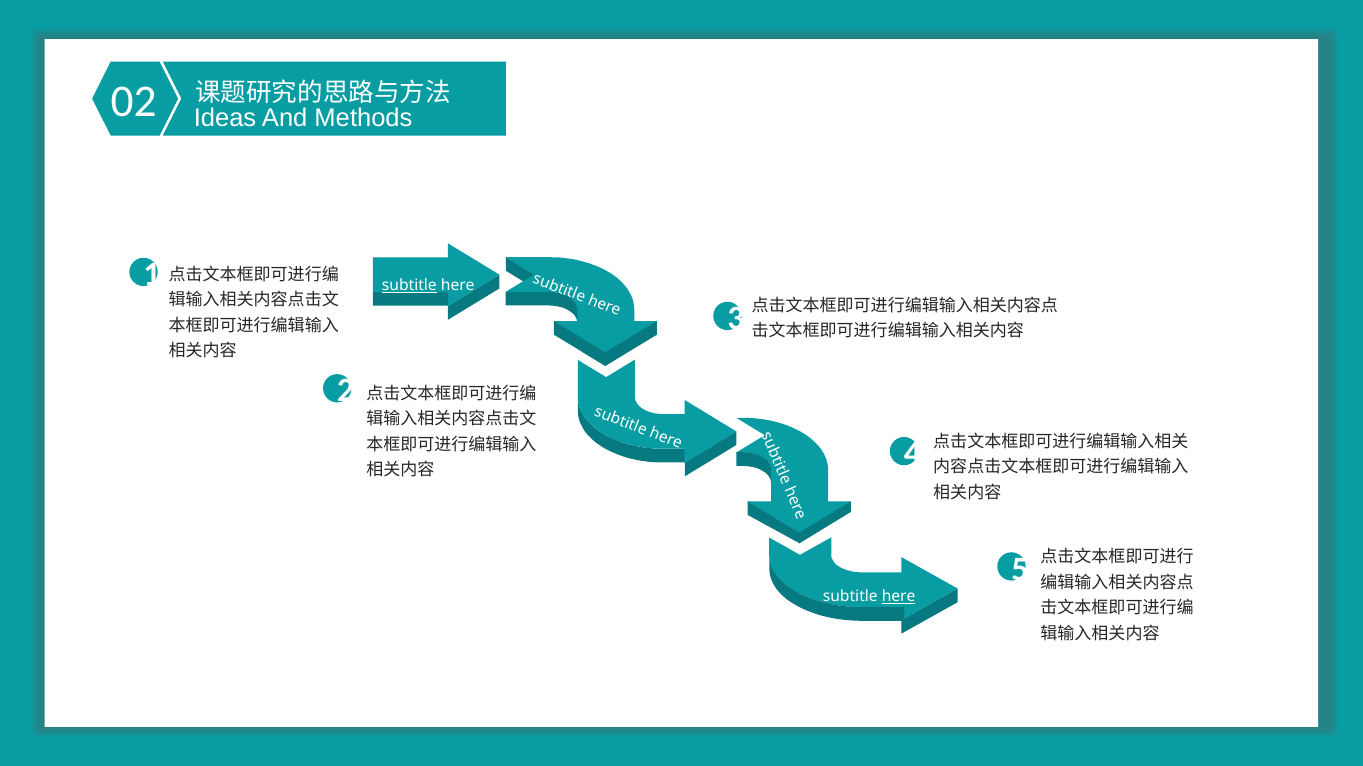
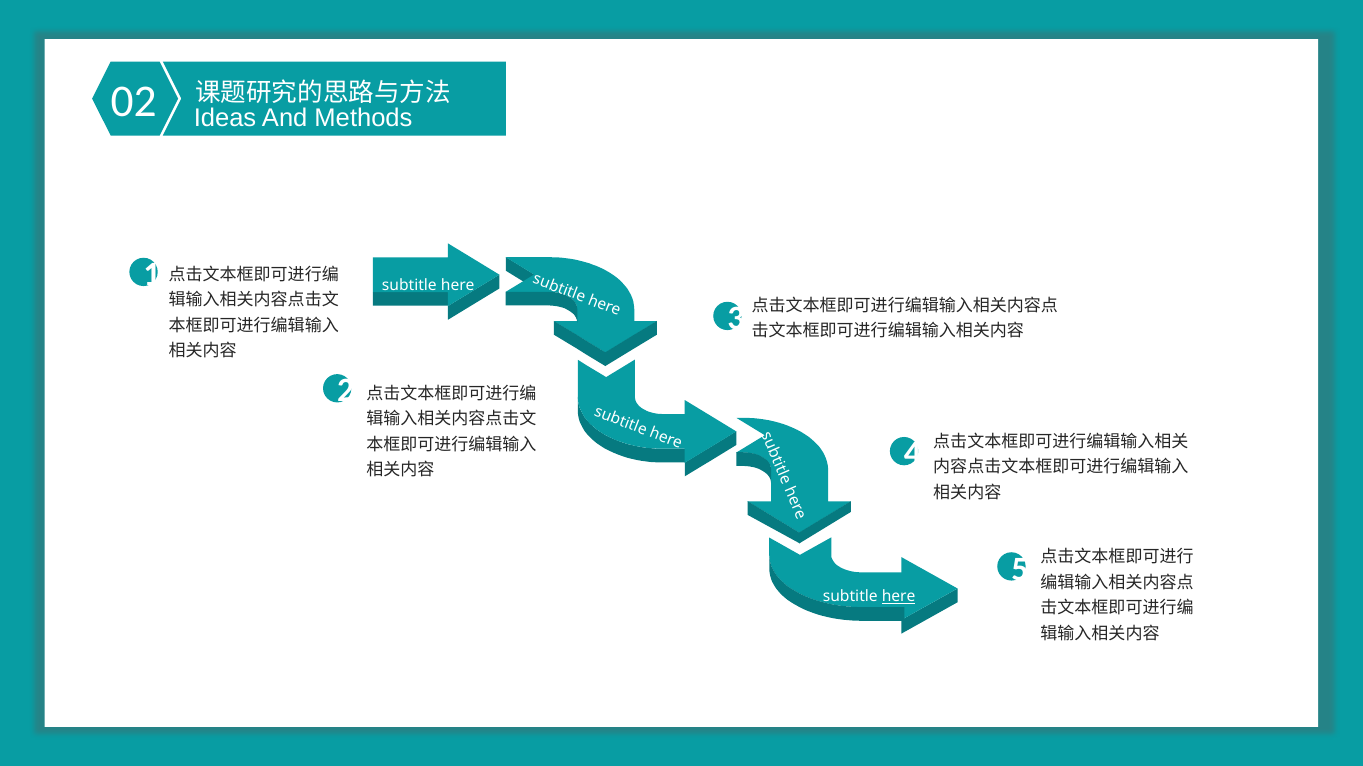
subtitle at (409, 286) underline: present -> none
